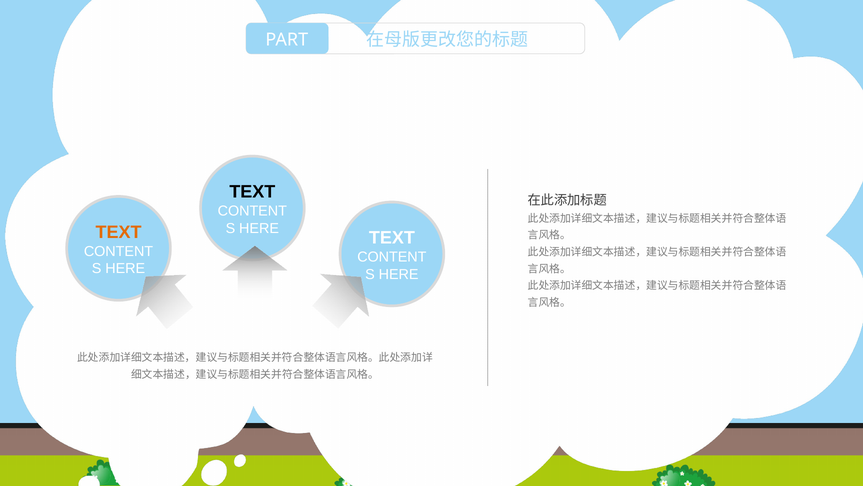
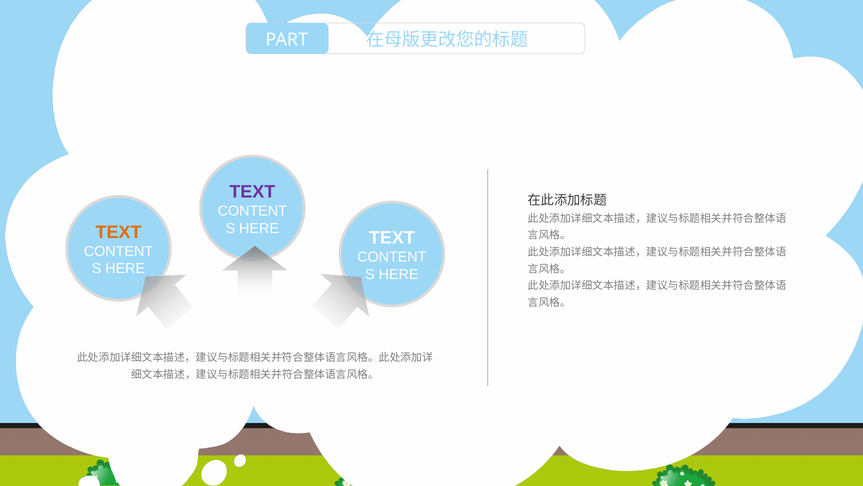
TEXT at (252, 192) colour: black -> purple
